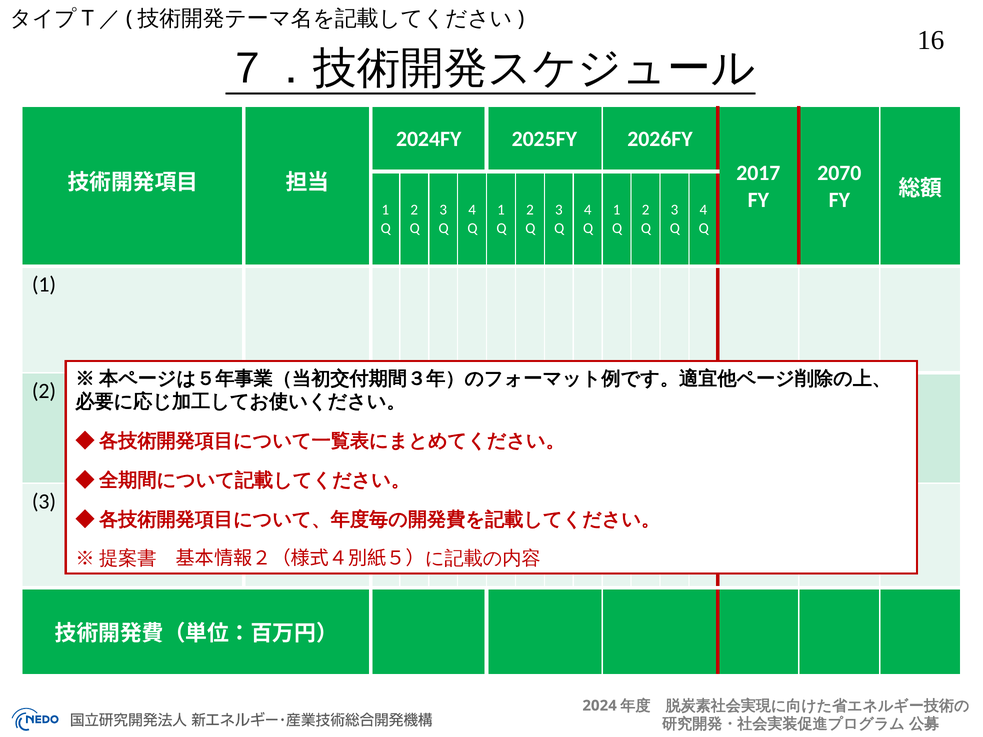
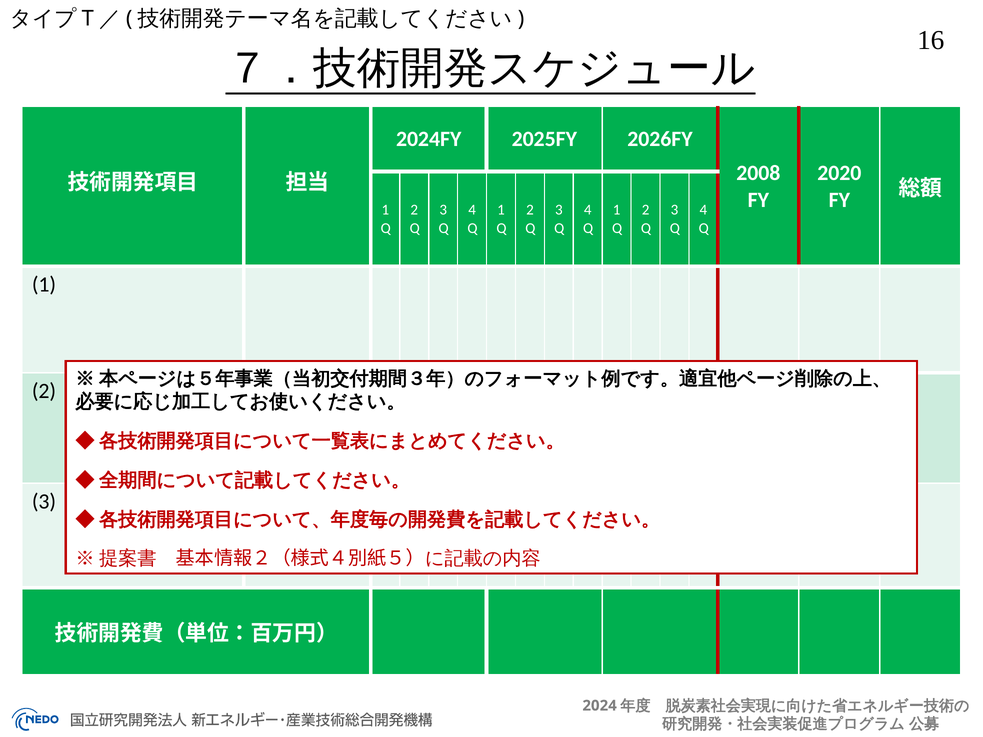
2017: 2017 -> 2008
2070: 2070 -> 2020
